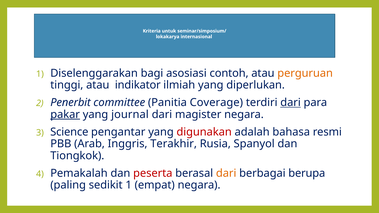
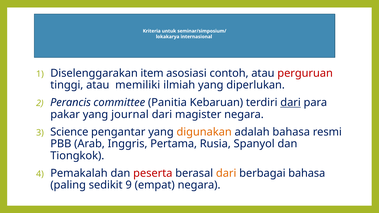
bagi: bagi -> item
perguruan colour: orange -> red
indikator: indikator -> memiliki
Penerbit: Penerbit -> Perancis
Coverage: Coverage -> Kebaruan
pakar underline: present -> none
digunakan colour: red -> orange
Terakhir: Terakhir -> Pertama
berbagai berupa: berupa -> bahasa
sedikit 1: 1 -> 9
